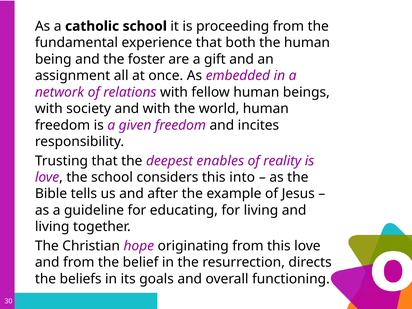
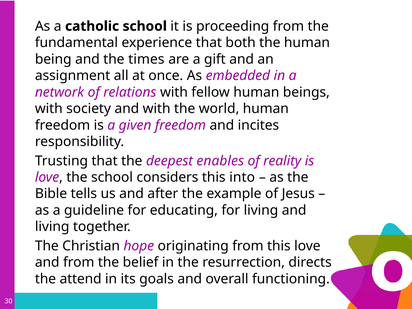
foster: foster -> times
beliefs: beliefs -> attend
